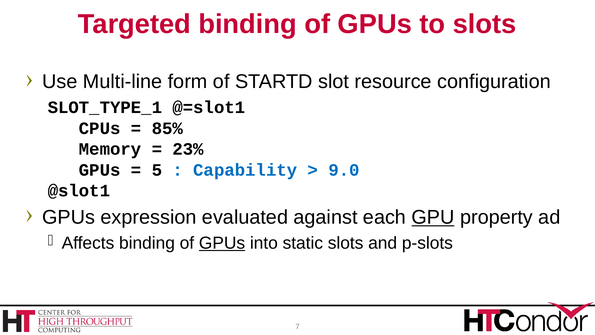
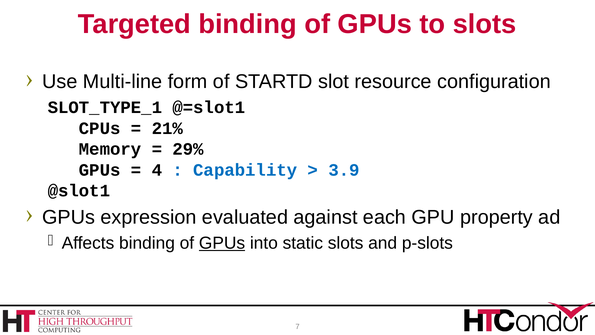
85%: 85% -> 21%
23%: 23% -> 29%
5: 5 -> 4
9.0: 9.0 -> 3.9
GPU underline: present -> none
